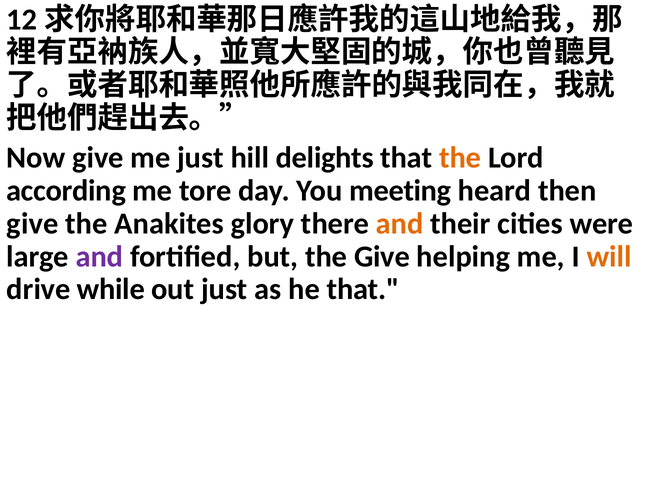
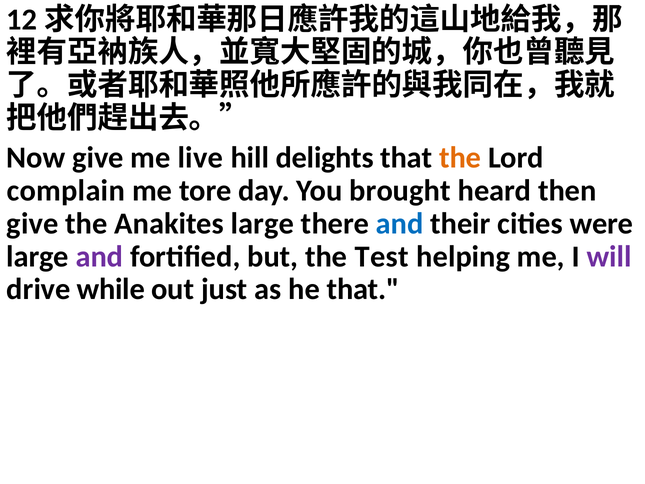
me just: just -> live
according: according -> complain
meeting: meeting -> brought
Anakites glory: glory -> large
and at (400, 224) colour: orange -> blue
the Give: Give -> Test
will colour: orange -> purple
